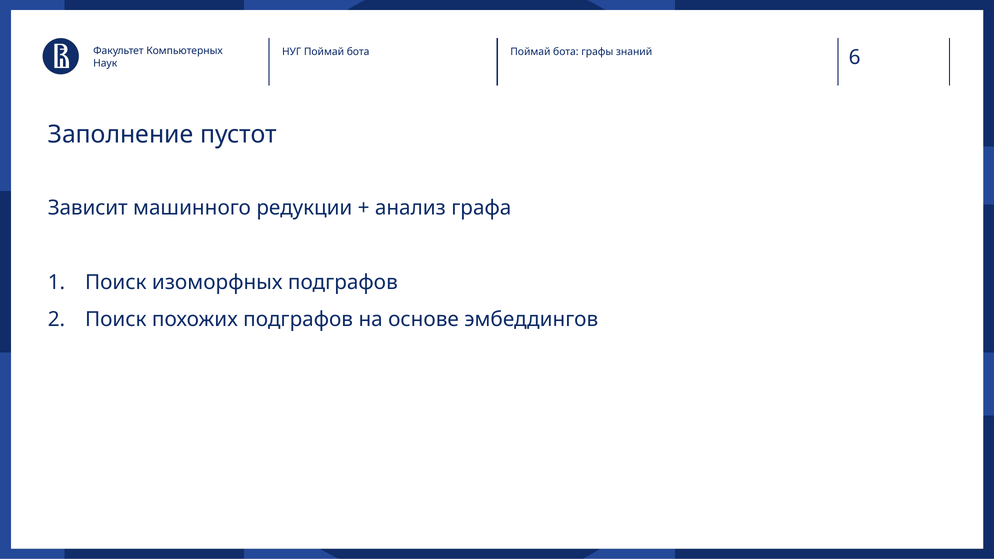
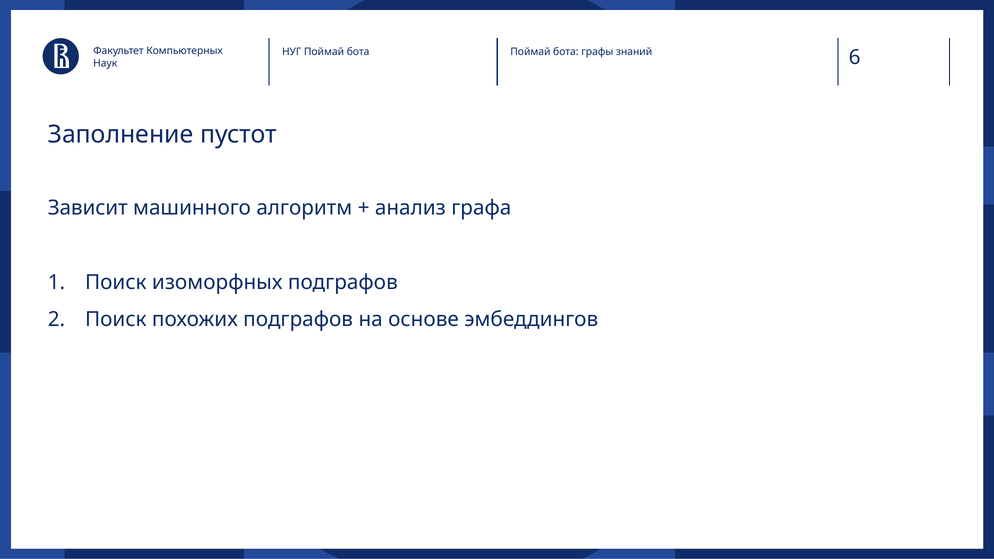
редукции: редукции -> алгоритм
